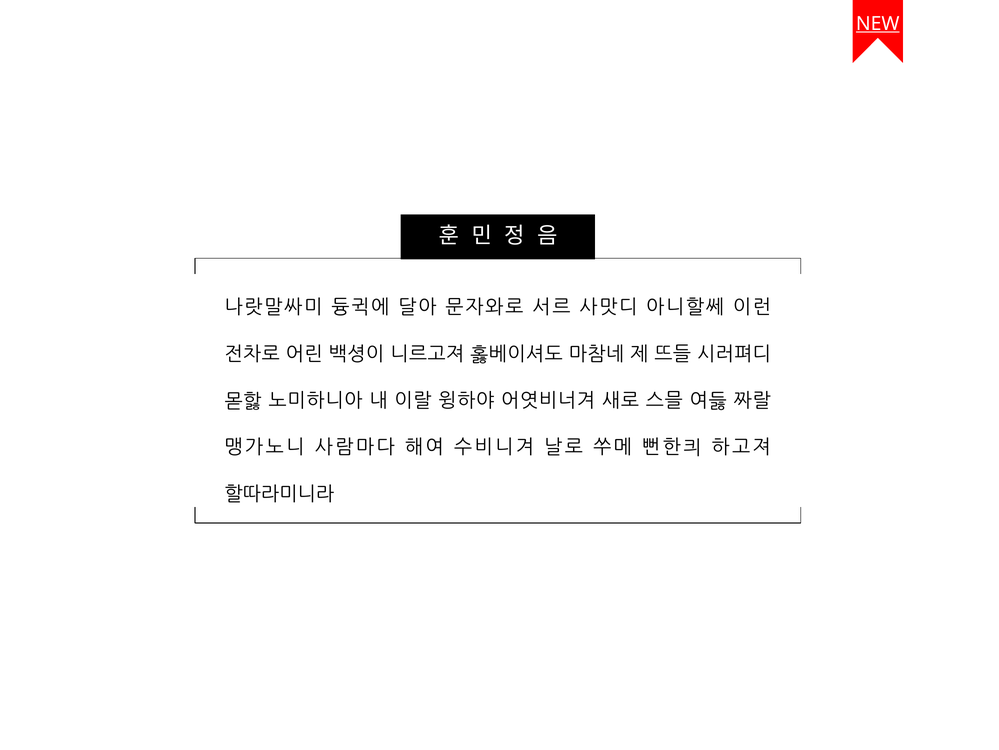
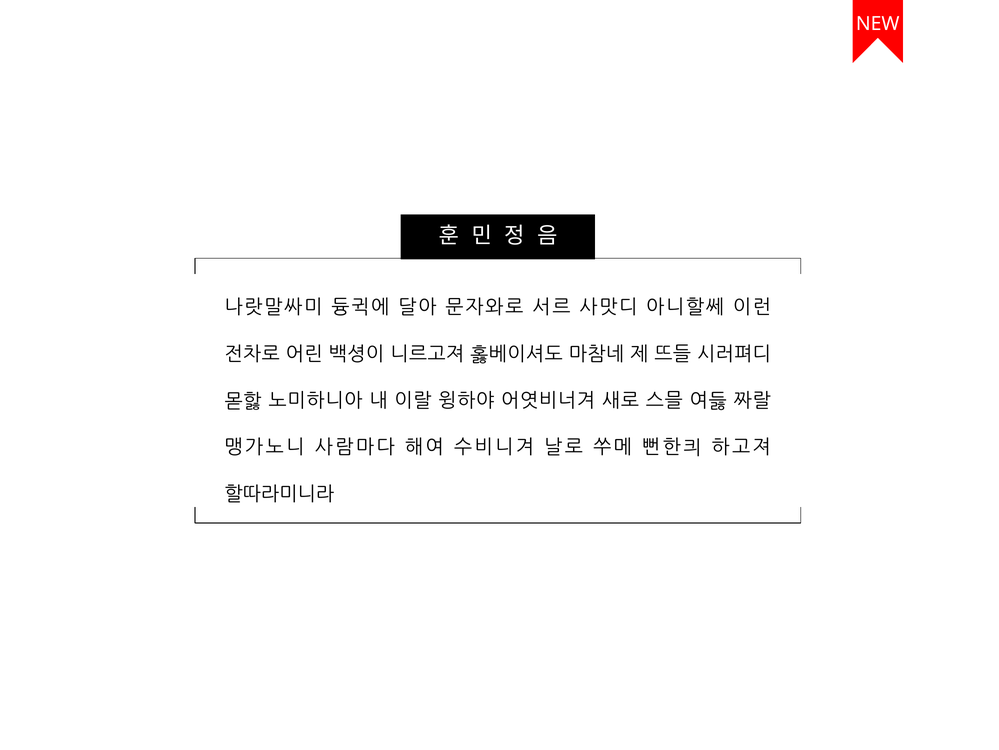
NEW underline: present -> none
